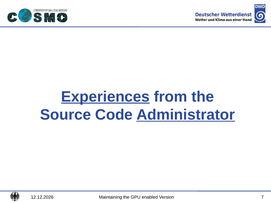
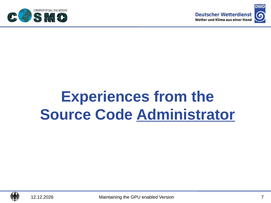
Experiences underline: present -> none
